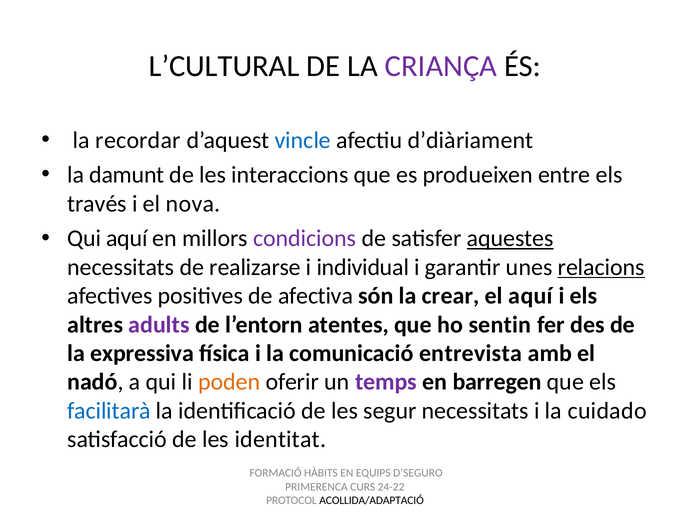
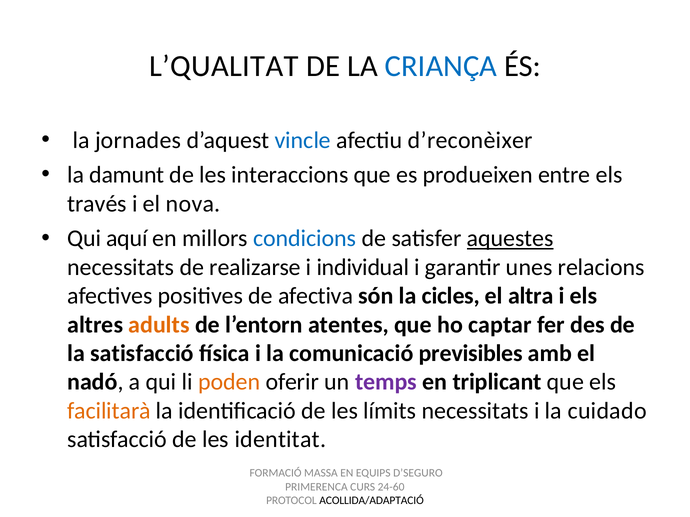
L’CULTURAL: L’CULTURAL -> L’QUALITAT
CRIANÇA colour: purple -> blue
recordar: recordar -> jornades
d’diàriament: d’diàriament -> d’reconèixer
condicions colour: purple -> blue
relacions underline: present -> none
crear: crear -> cicles
el aquí: aquí -> altra
adults colour: purple -> orange
sentin: sentin -> captar
la expressiva: expressiva -> satisfacció
entrevista: entrevista -> previsibles
barregen: barregen -> triplicant
facilitarà colour: blue -> orange
segur: segur -> límits
HÀBITS: HÀBITS -> MASSA
24-22: 24-22 -> 24-60
